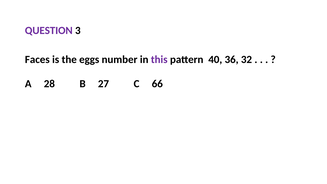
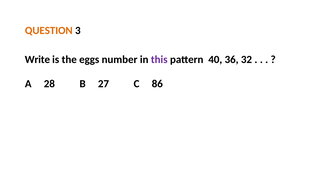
QUESTION colour: purple -> orange
Faces: Faces -> Write
66: 66 -> 86
